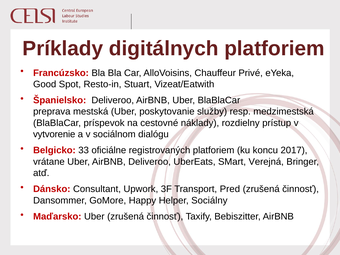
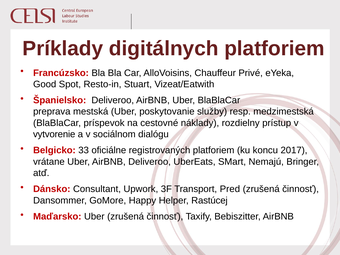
Verejná: Verejná -> Nemajú
Sociálny: Sociálny -> Rastúcej
